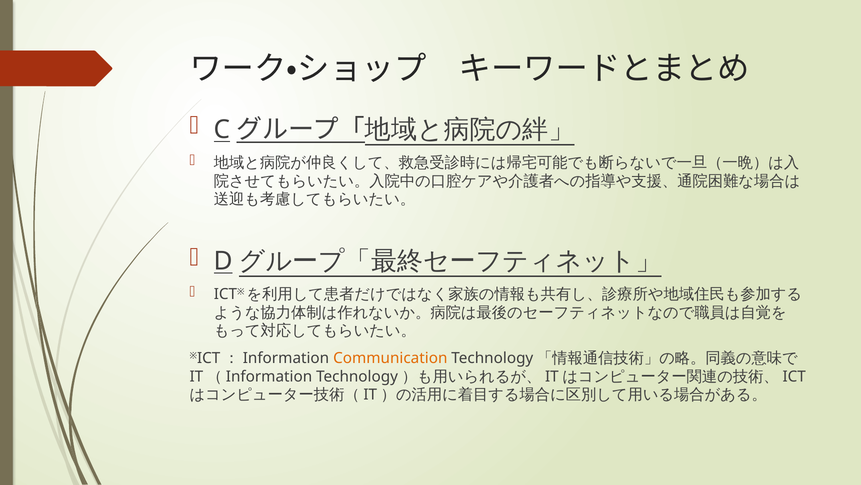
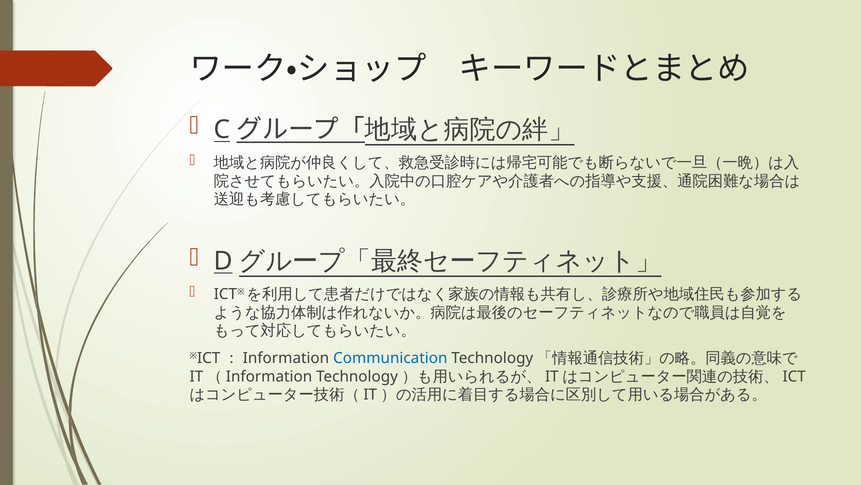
Communication colour: orange -> blue
